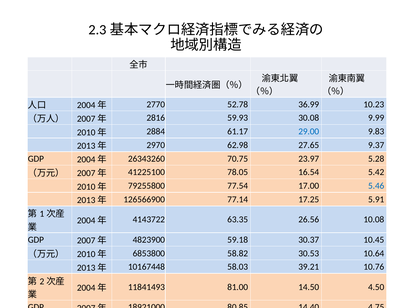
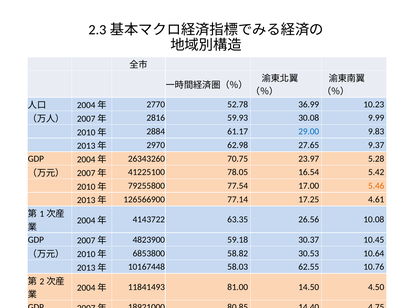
5.46 colour: blue -> orange
5.91: 5.91 -> 4.61
39.21: 39.21 -> 62.55
